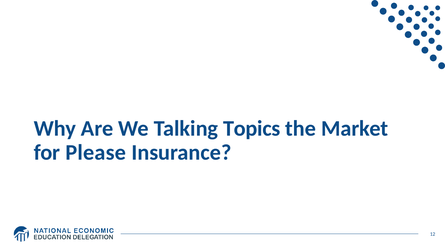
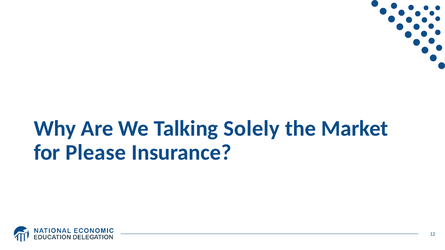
Topics: Topics -> Solely
